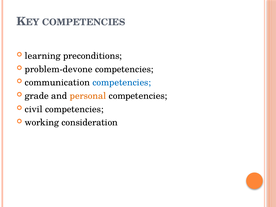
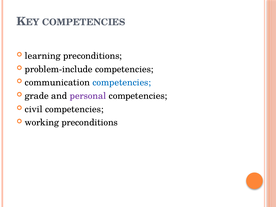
problem-devone: problem-devone -> problem-include
personal colour: orange -> purple
working consideration: consideration -> preconditions
